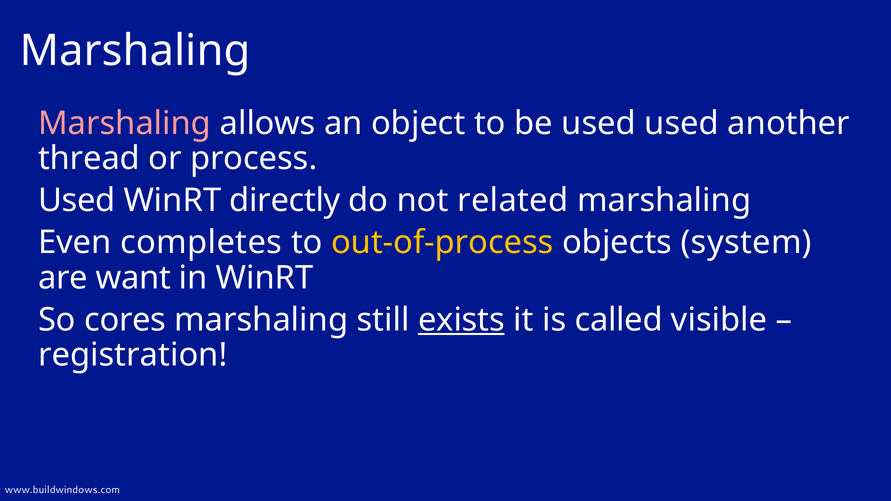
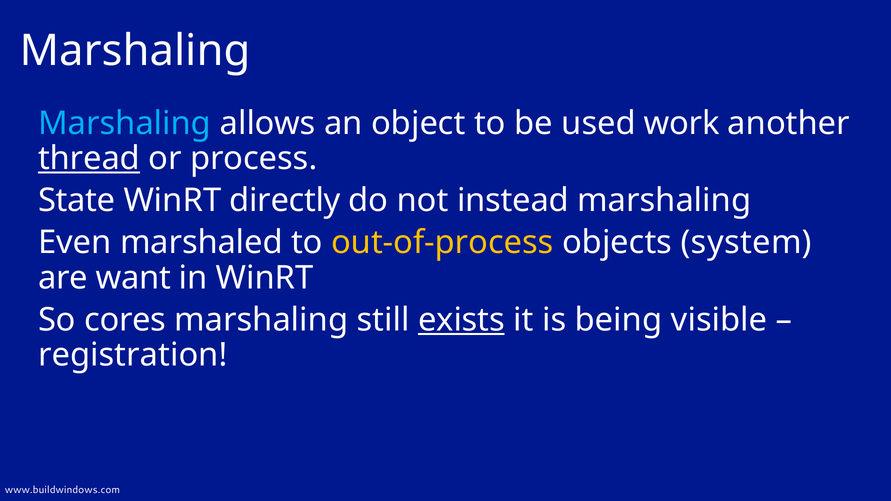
Marshaling at (125, 123) colour: pink -> light blue
used used: used -> work
thread underline: none -> present
Used at (77, 201): Used -> State
related: related -> instead
completes: completes -> marshaled
called: called -> being
